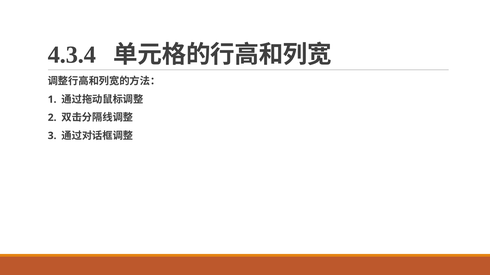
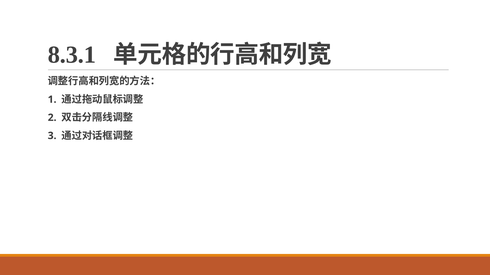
4.3.4: 4.3.4 -> 8.3.1
